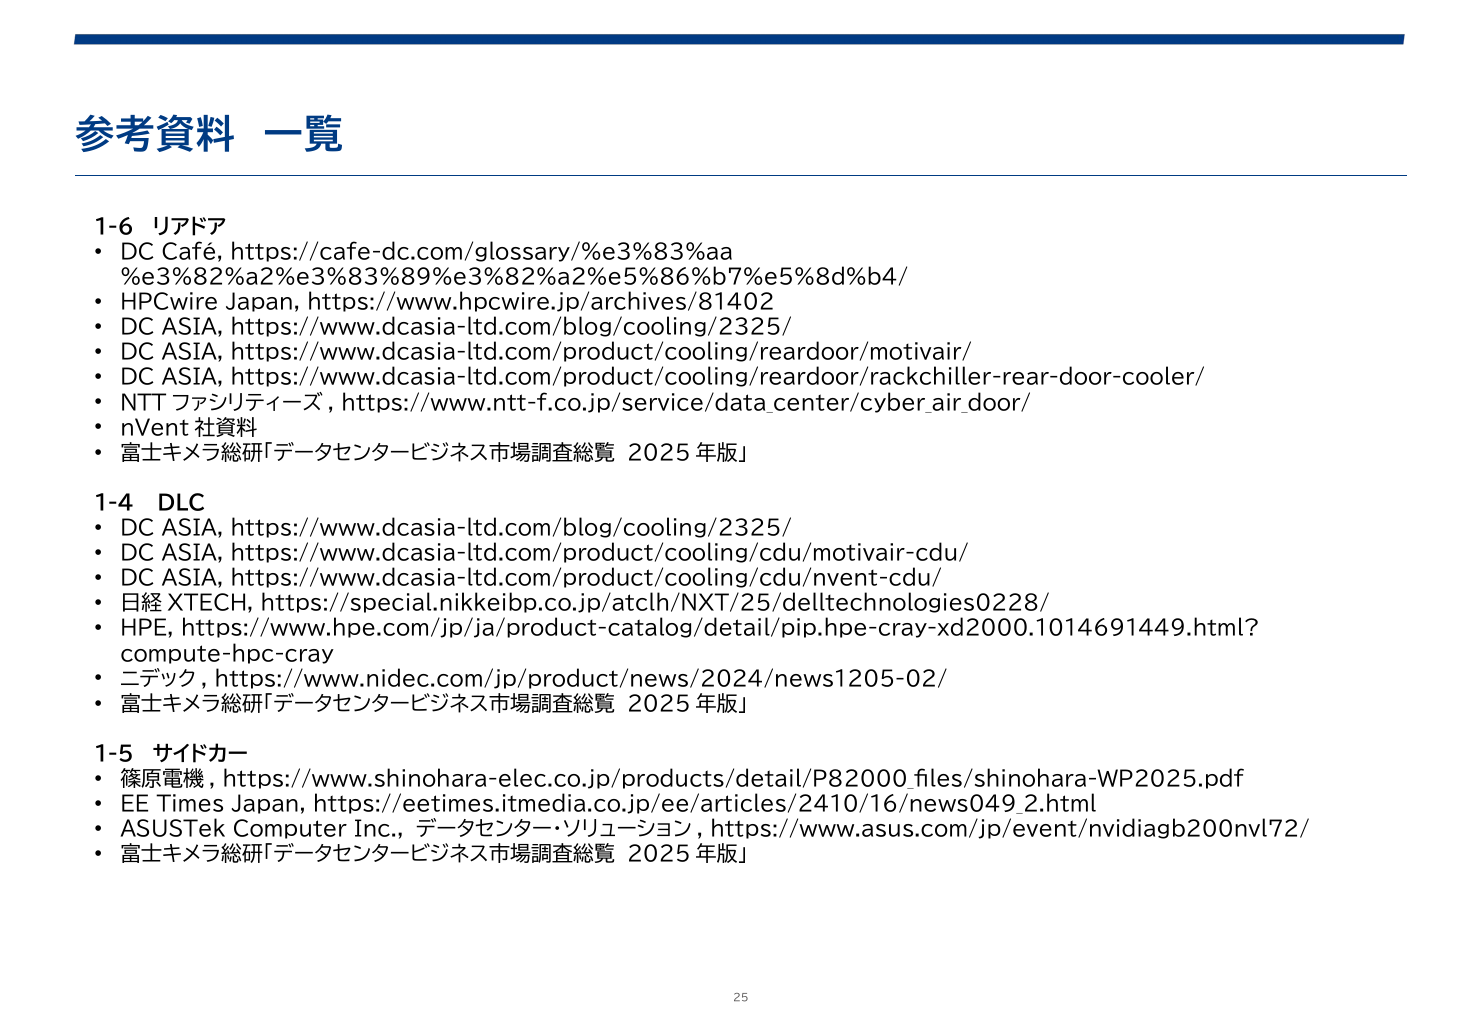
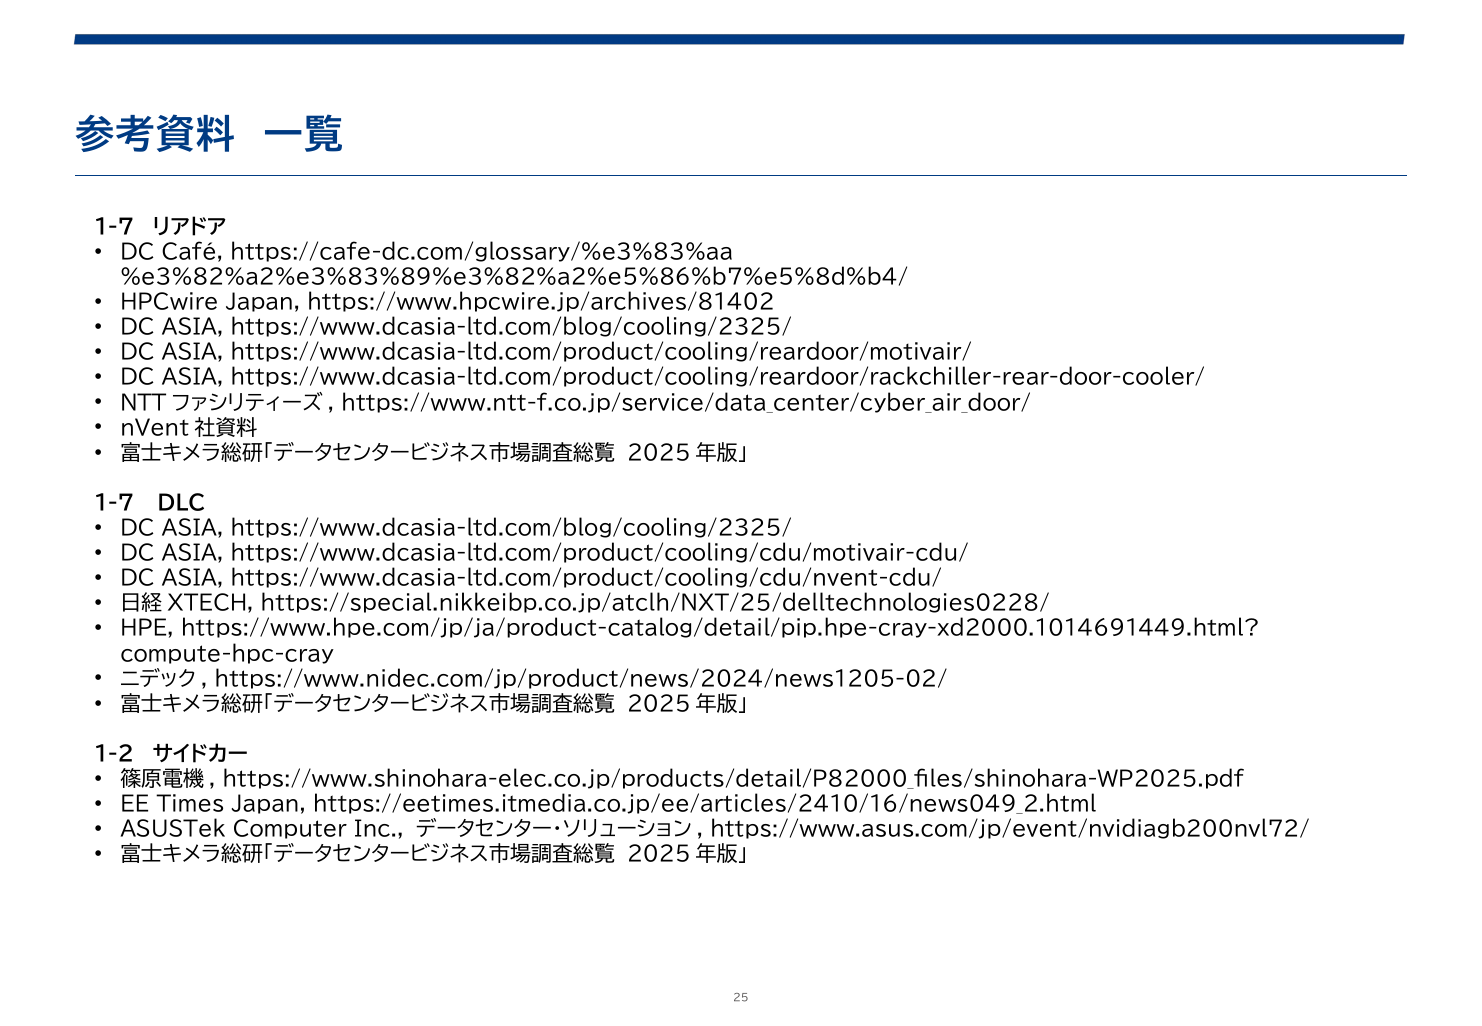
1-6 at (114, 227): 1-6 -> 1-7
1-4 at (114, 504): 1-4 -> 1-7
1-5: 1-5 -> 1-2
